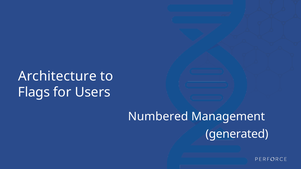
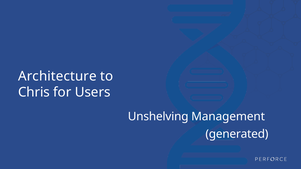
Flags: Flags -> Chris
Numbered: Numbered -> Unshelving
